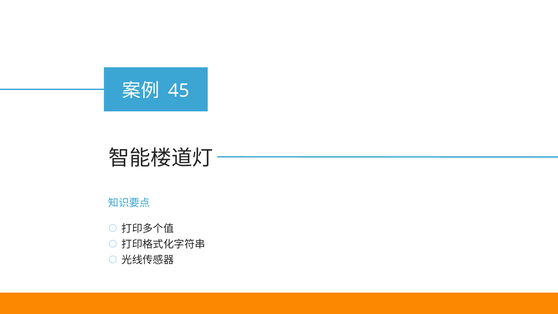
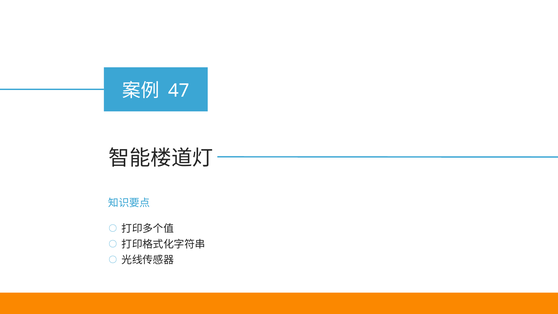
45: 45 -> 47
